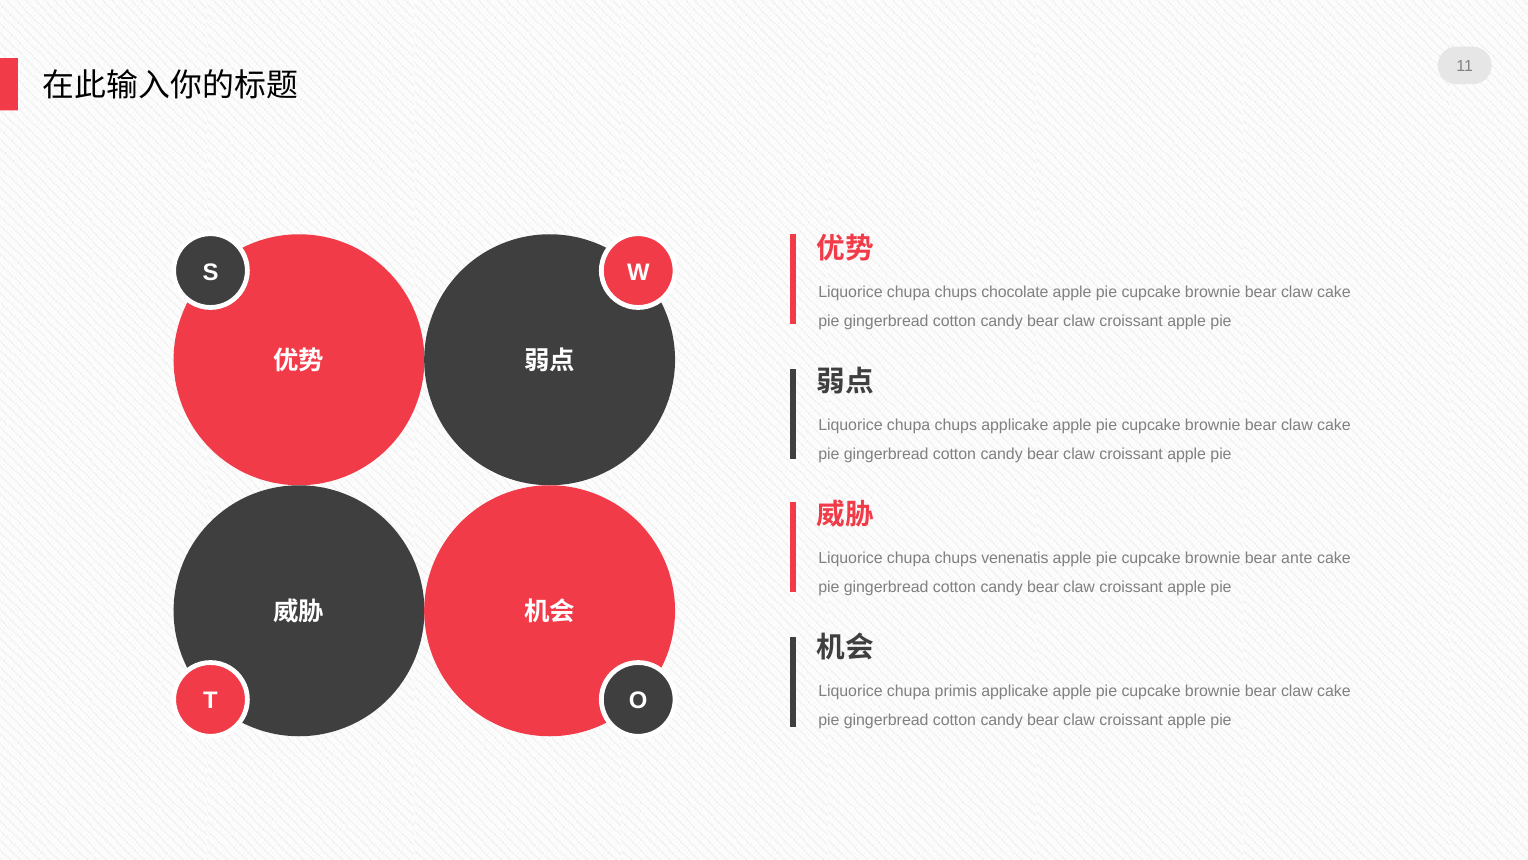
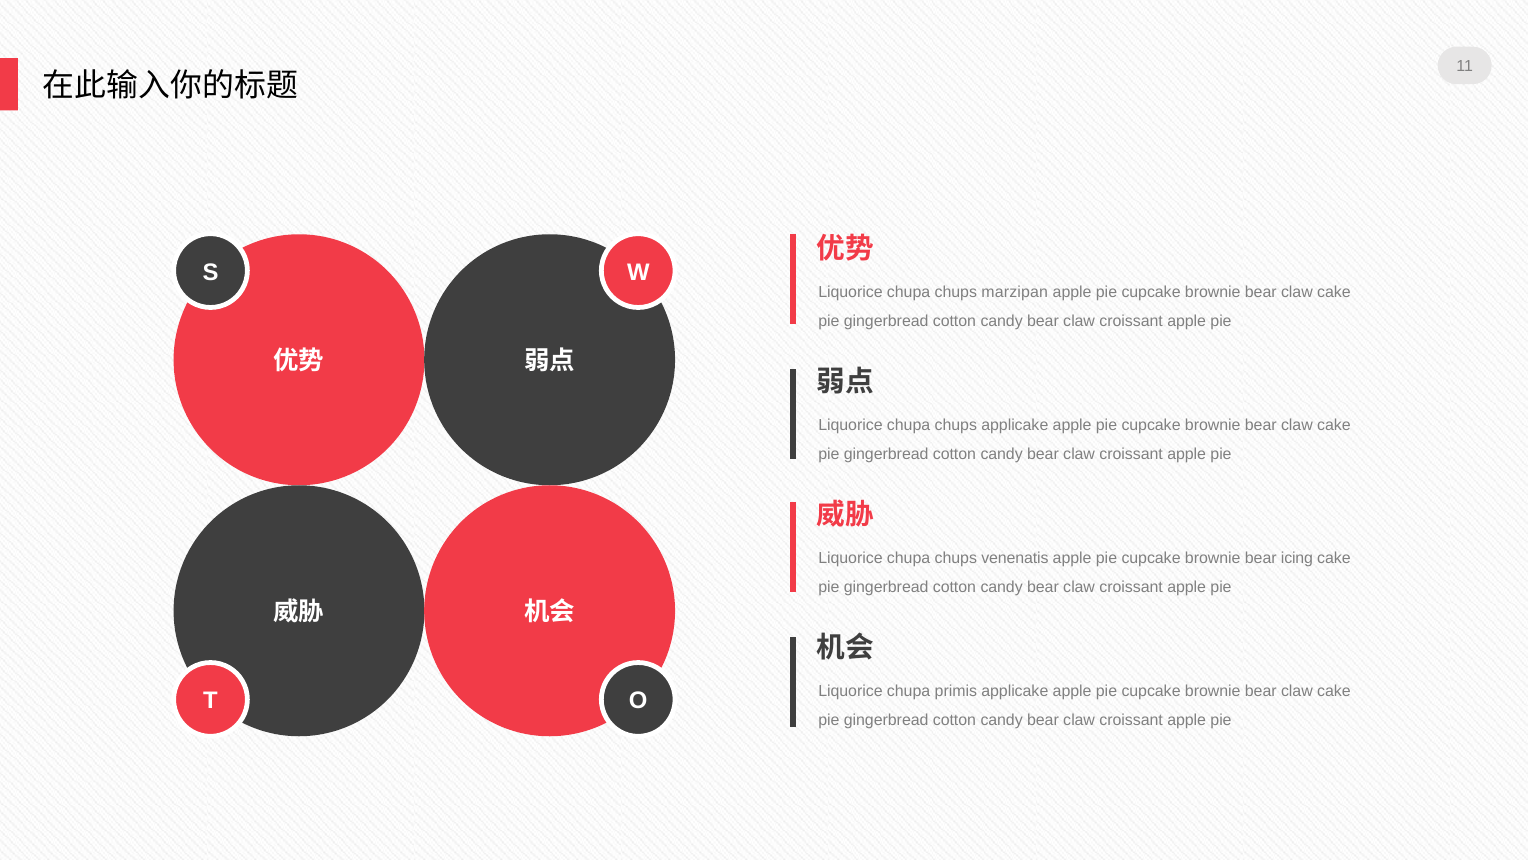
chocolate: chocolate -> marzipan
ante: ante -> icing
